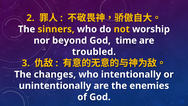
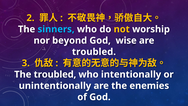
sinners colour: yellow -> light blue
time: time -> wise
The changes: changes -> troubled
